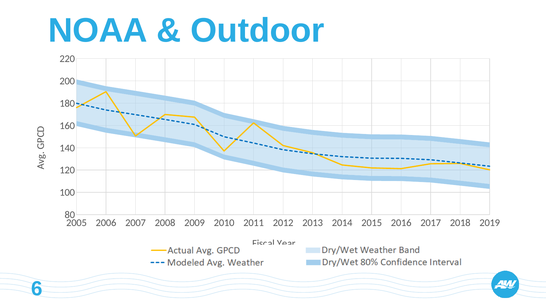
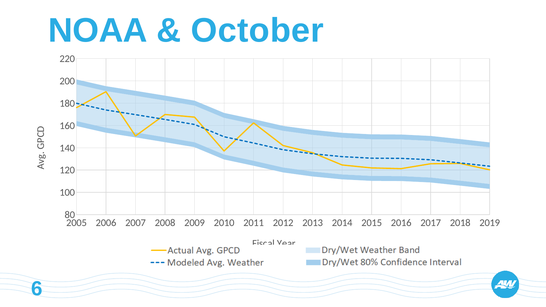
Outdoor: Outdoor -> October
